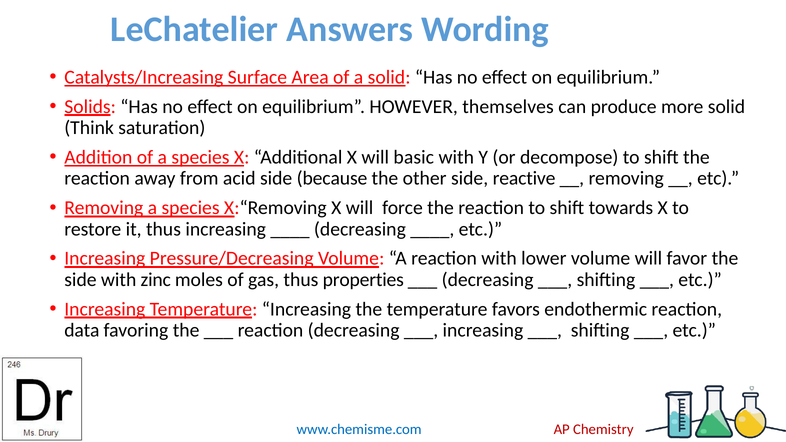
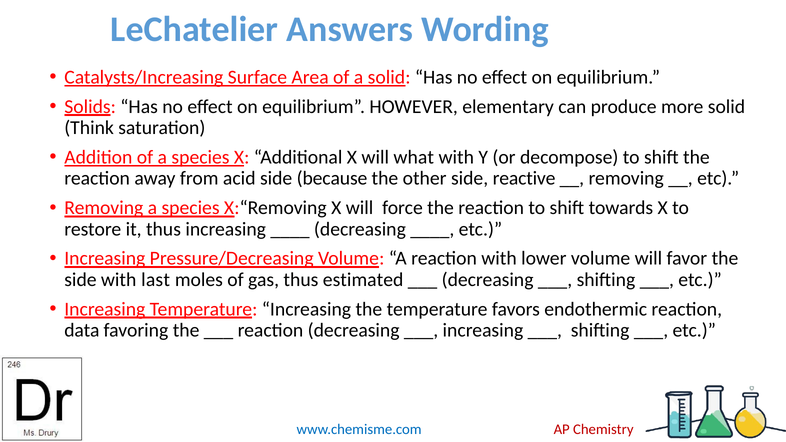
themselves: themselves -> elementary
basic: basic -> what
zinc: zinc -> last
properties: properties -> estimated
